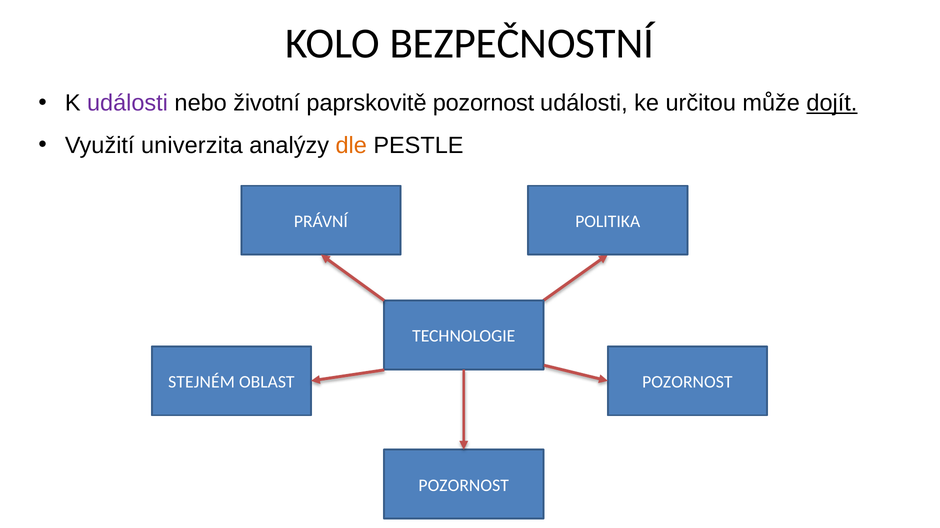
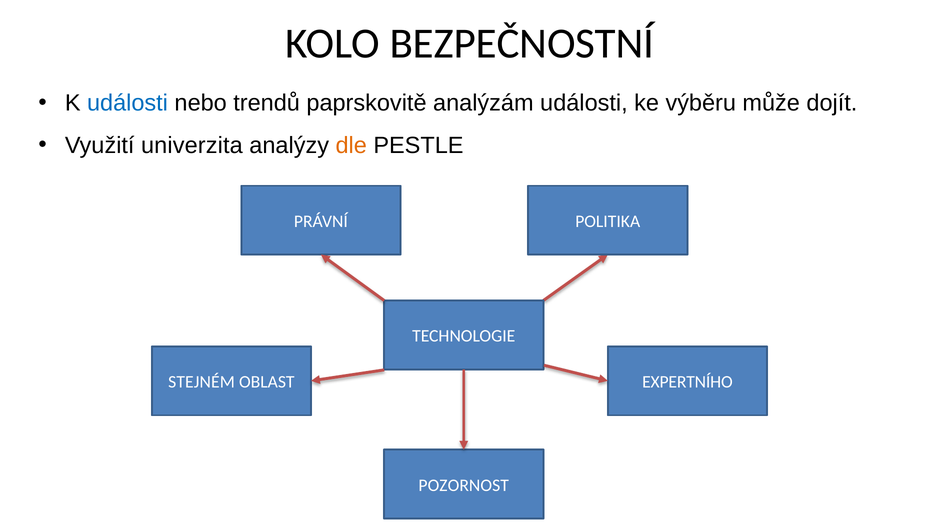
události at (127, 103) colour: purple -> blue
životní: životní -> trendů
paprskovitě pozornost: pozornost -> analýzám
určitou: určitou -> výběru
dojít underline: present -> none
POZORNOST at (687, 383): POZORNOST -> EXPERTNÍHO
